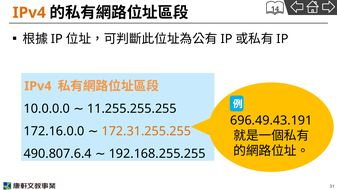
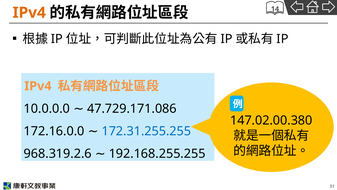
11.255.255.255: 11.255.255.255 -> 47.729.171.086
696.49.43.191: 696.49.43.191 -> 147.02.00.380
172.31.255.255 colour: orange -> blue
490.807.6.4: 490.807.6.4 -> 968.319.2.6
